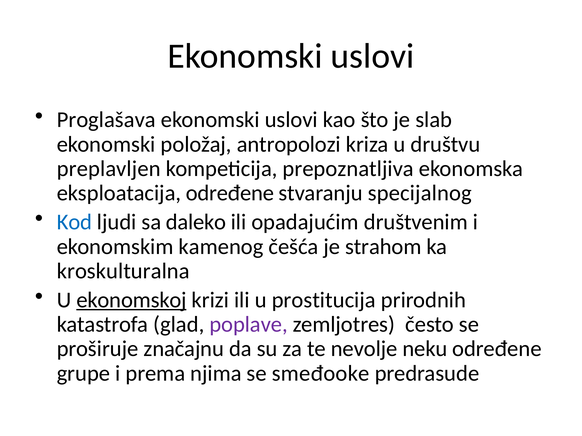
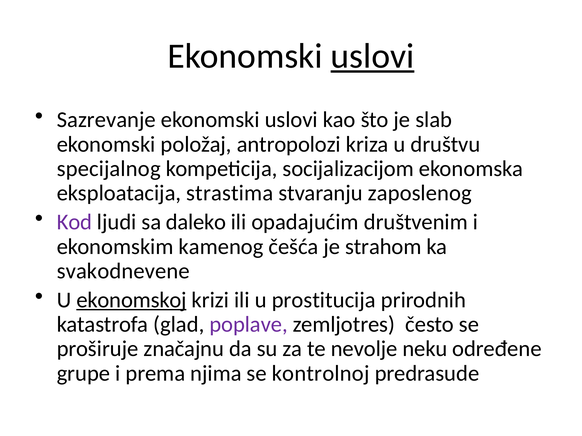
uslovi at (372, 56) underline: none -> present
Proglašava: Proglašava -> Sazrevanje
preplavljen: preplavljen -> specijalnog
prepoznatljiva: prepoznatljiva -> socijalizacijom
eksploatacija određene: određene -> strastima
specijalnog: specijalnog -> zaposlenog
Kod colour: blue -> purple
kroskulturalna: kroskulturalna -> svakodnevene
smeđooke: smeđooke -> kontrolnoj
